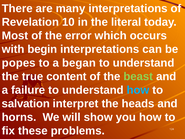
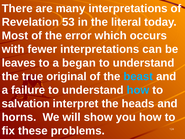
10: 10 -> 53
begin: begin -> fewer
popes: popes -> leaves
content: content -> original
beast colour: light green -> light blue
